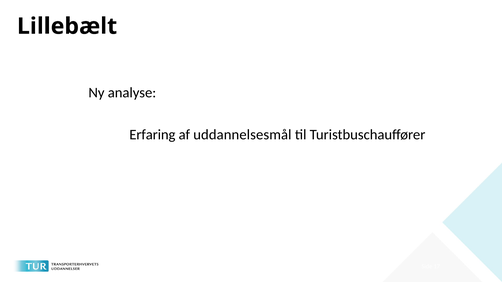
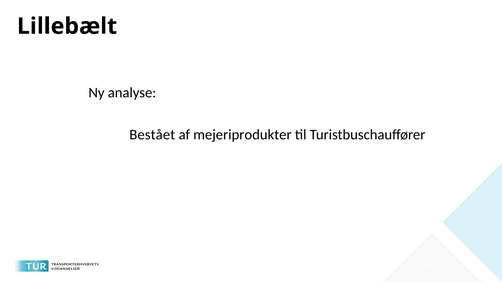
Erfaring: Erfaring -> Bestået
uddannelsesmål: uddannelsesmål -> mejeriprodukter
